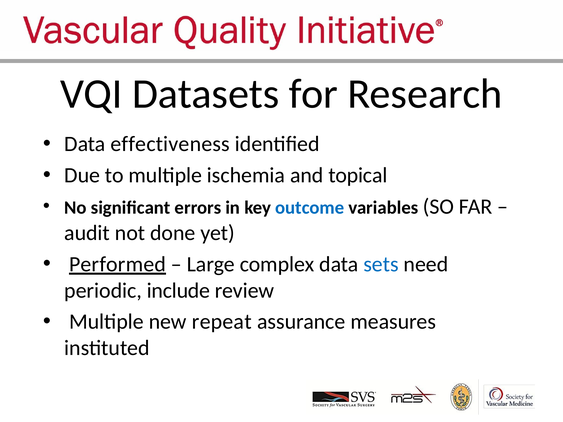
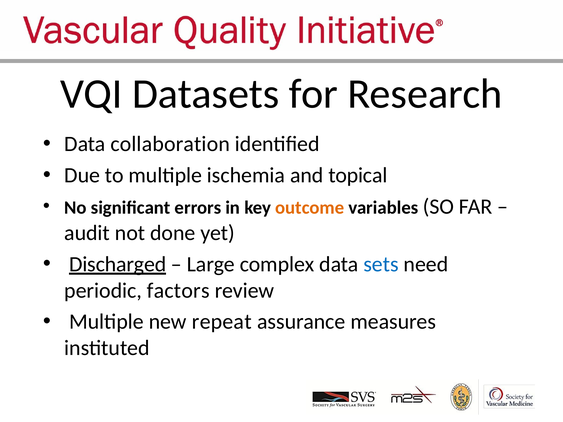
effectiveness: effectiveness -> collaboration
outcome colour: blue -> orange
Performed: Performed -> Discharged
include: include -> factors
